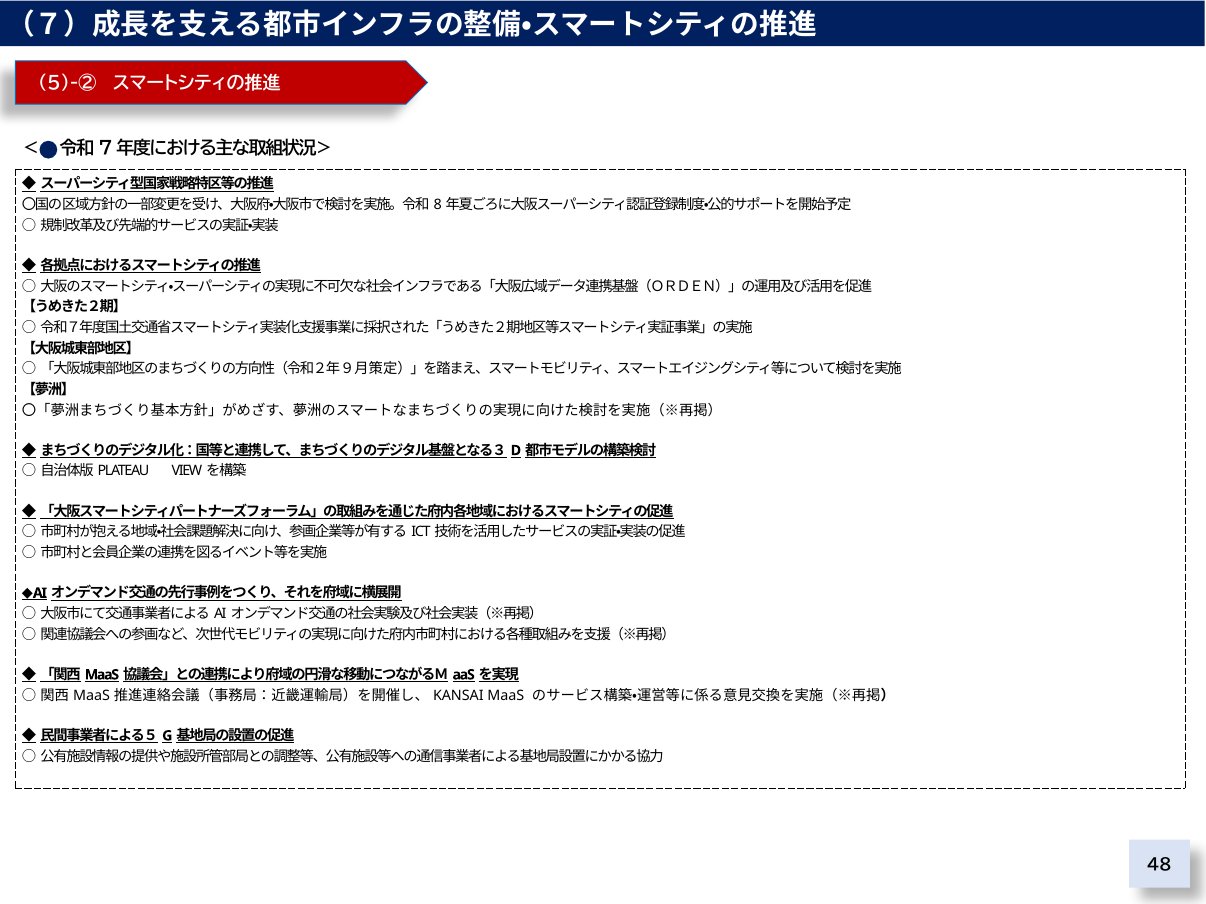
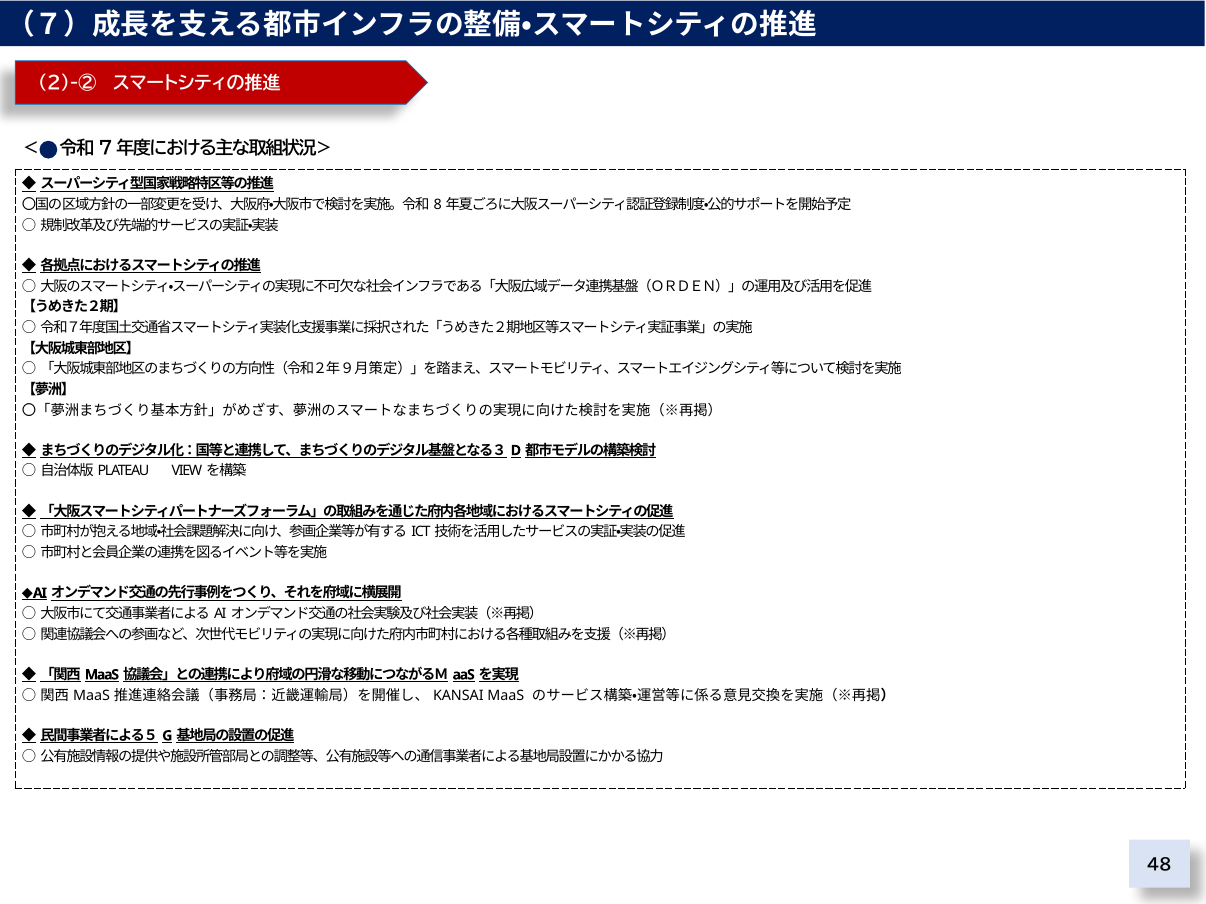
5)-②: 5)-② -> 2)-②
